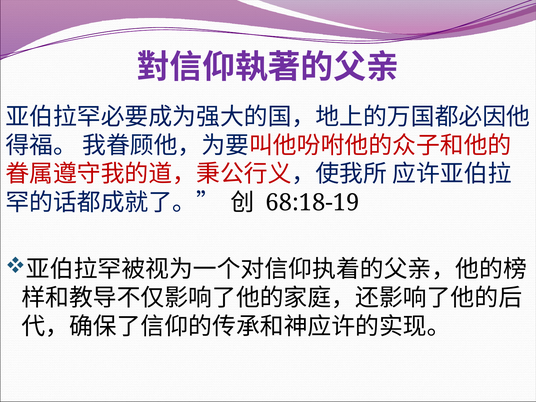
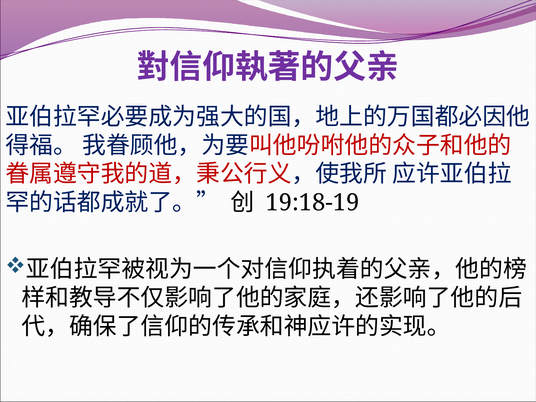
68:18-19: 68:18-19 -> 19:18-19
